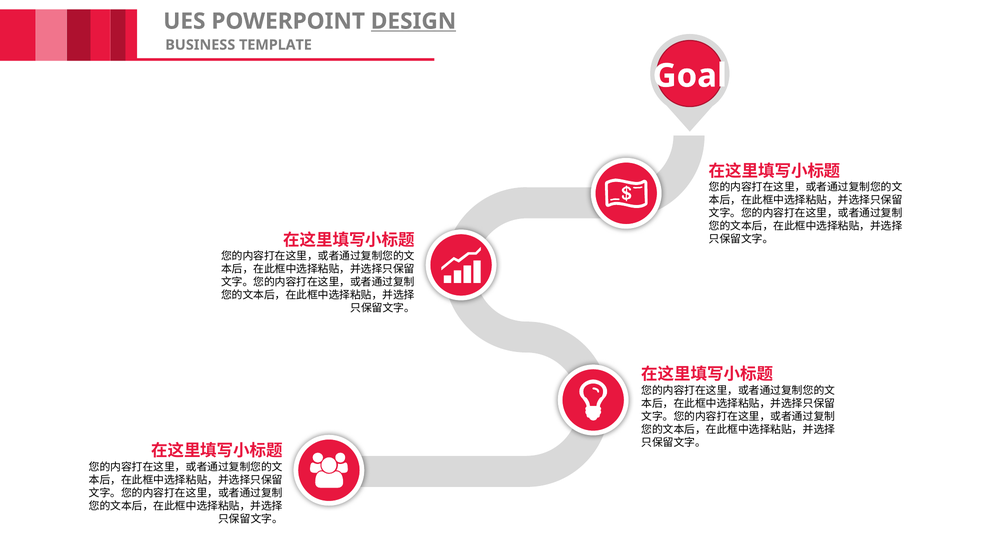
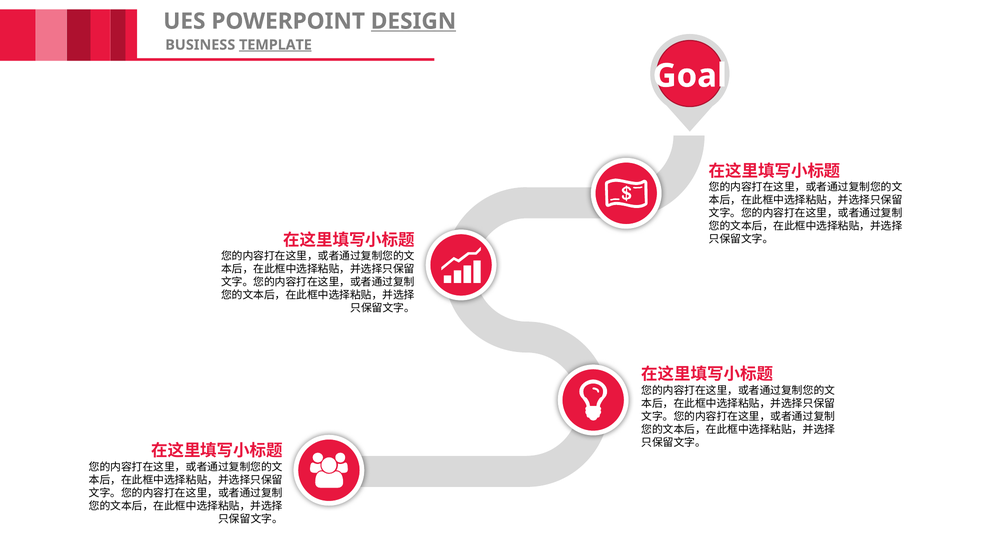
TEMPLATE underline: none -> present
